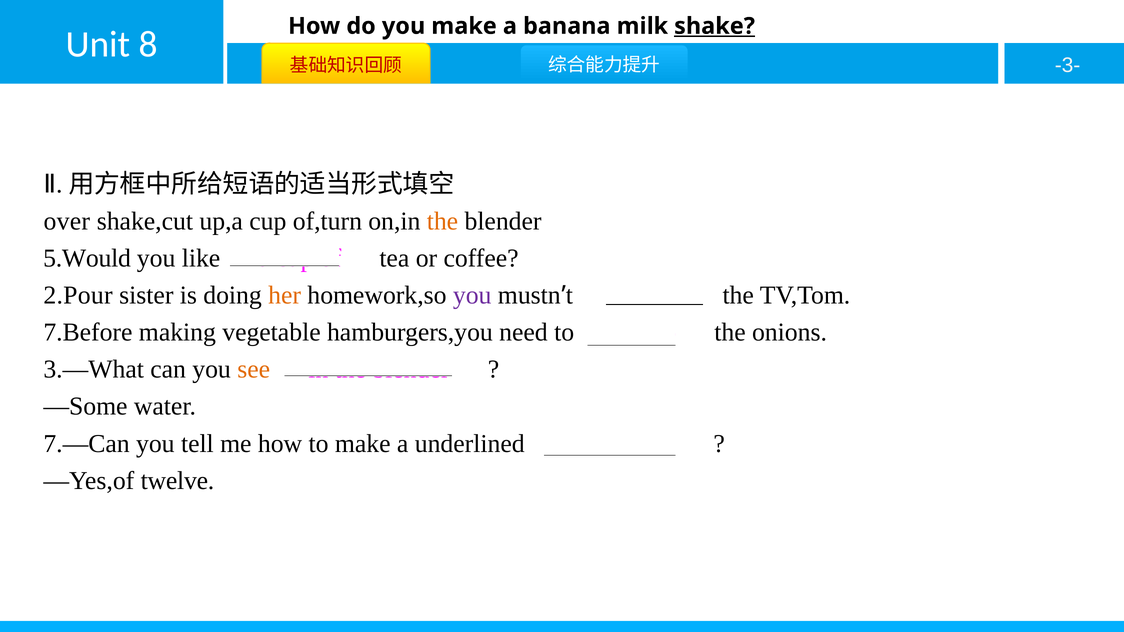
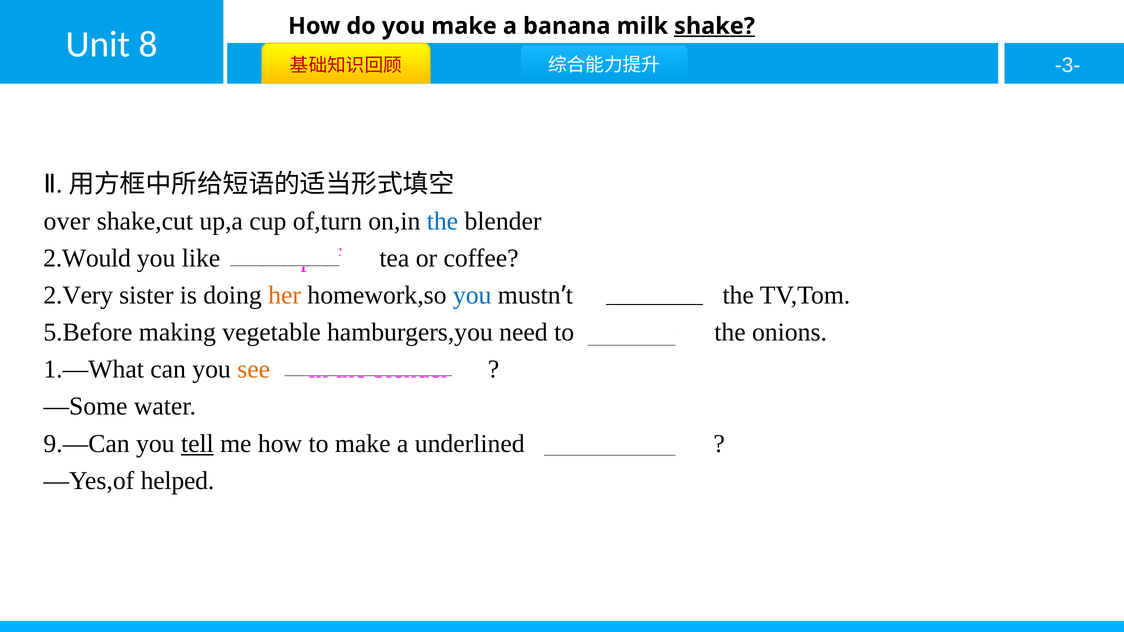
the at (442, 221) colour: orange -> blue
5.Would: 5.Would -> 2.Would
2.Pour: 2.Pour -> 2.Very
you at (472, 295) colour: purple -> blue
7.Before: 7.Before -> 5.Before
3.—What: 3.—What -> 1.—What
7.—Can: 7.—Can -> 9.—Can
tell underline: none -> present
twelve: twelve -> helped
